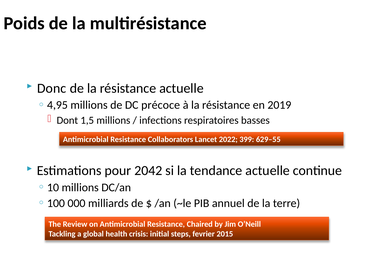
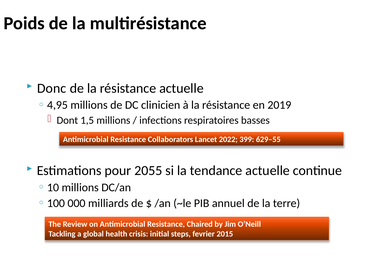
précoce: précoce -> clinicien
2042: 2042 -> 2055
